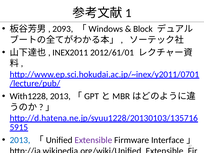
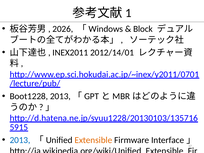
2093: 2093 -> 2026
2012/61/01: 2012/61/01 -> 2012/14/01
With1228: With1228 -> Boot1228
Extensible colour: purple -> orange
